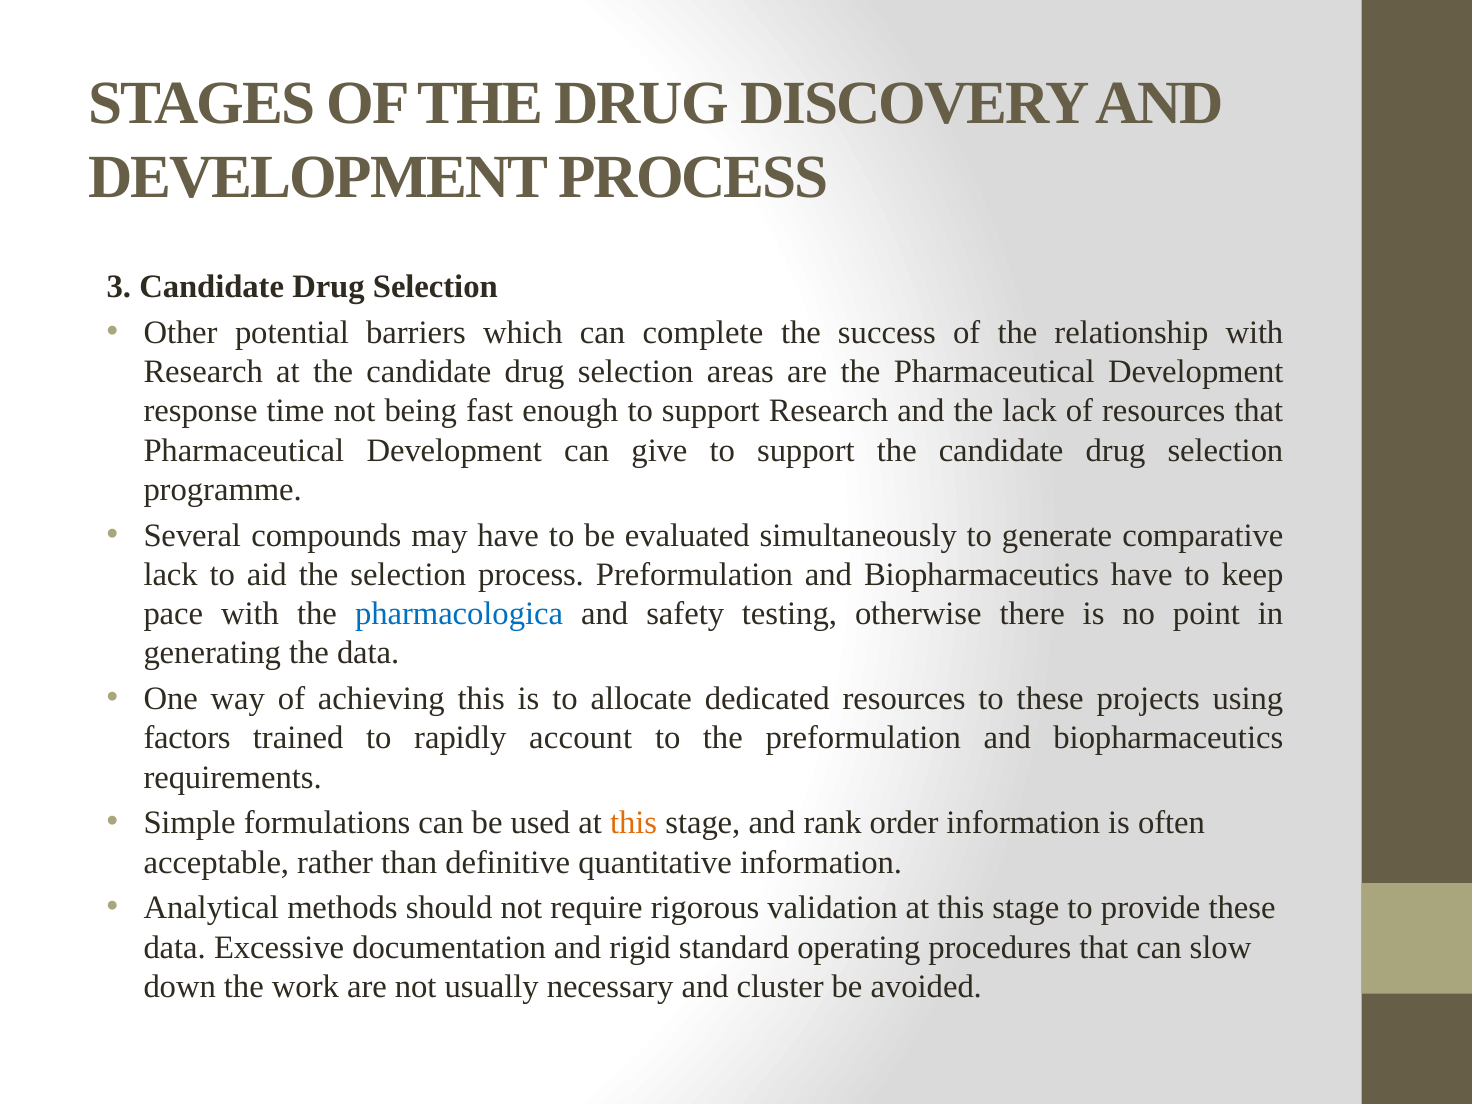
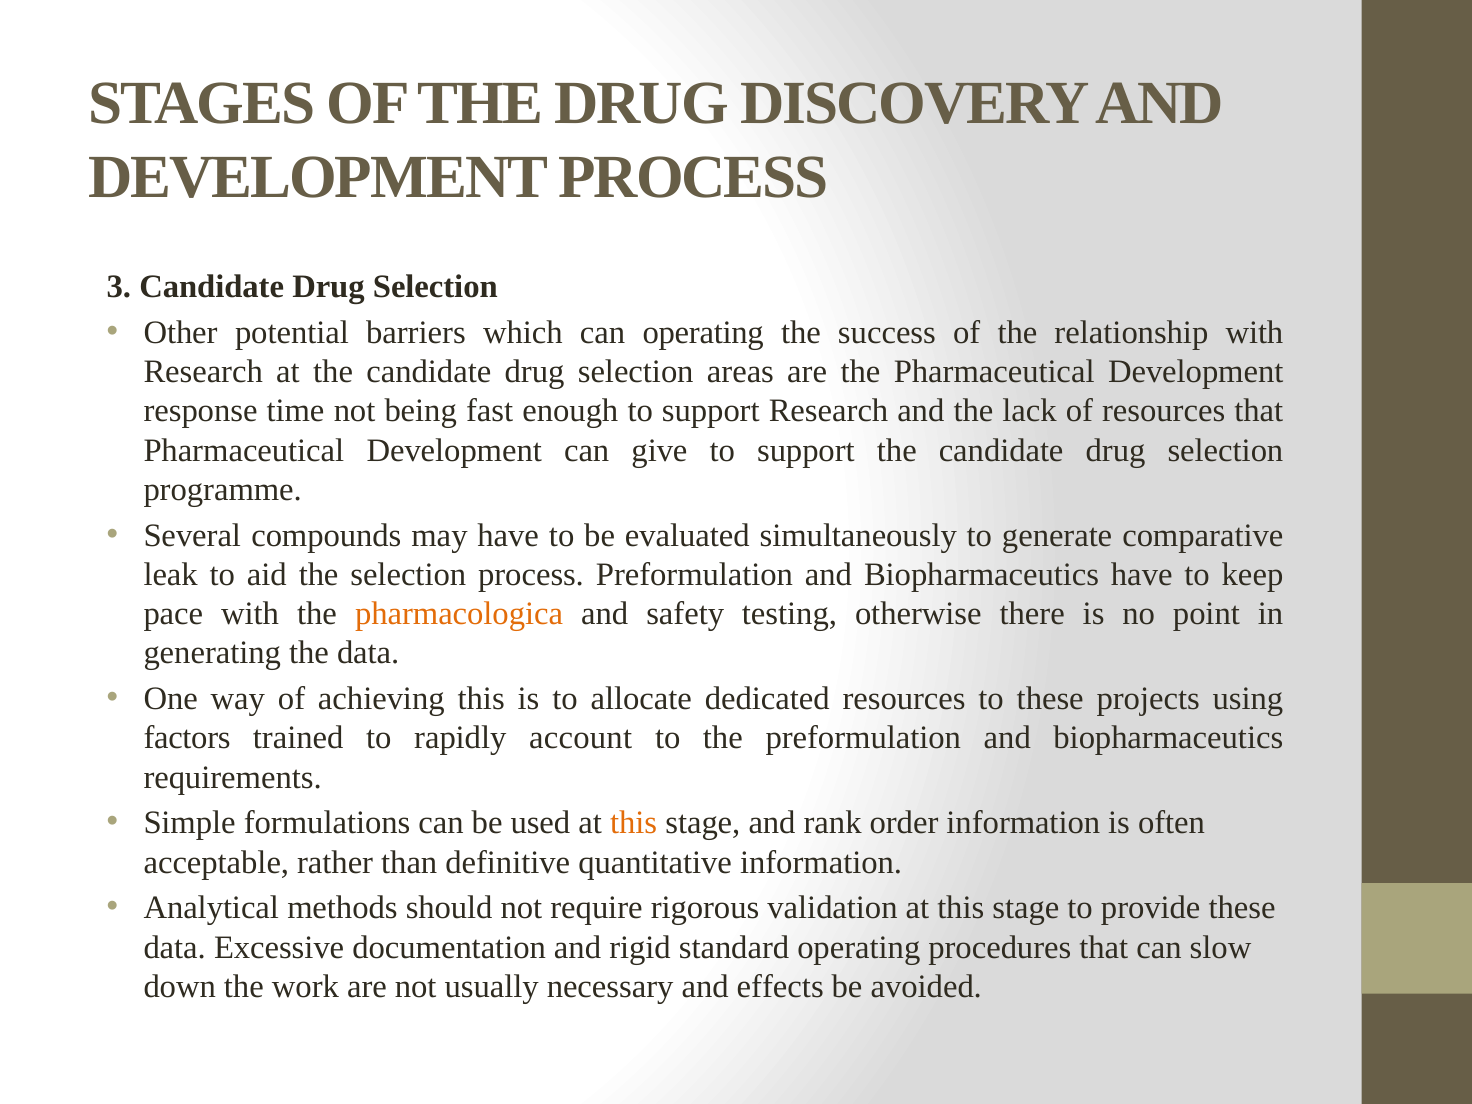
can complete: complete -> operating
lack at (171, 575): lack -> leak
pharmacologica colour: blue -> orange
cluster: cluster -> effects
